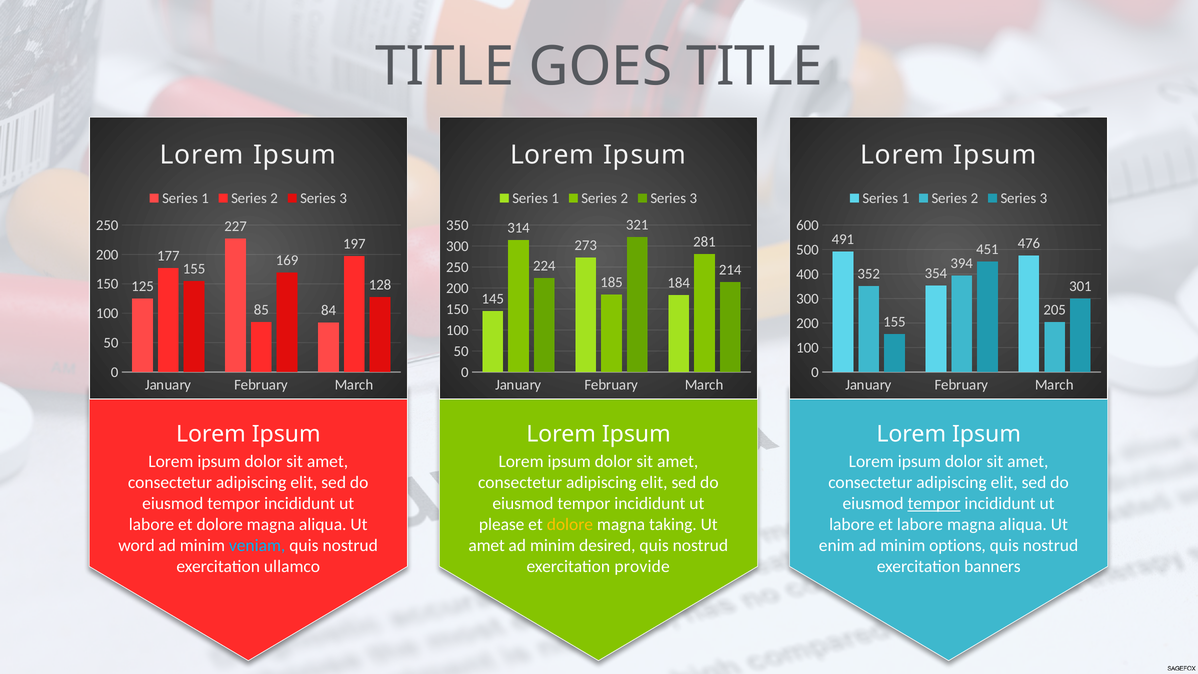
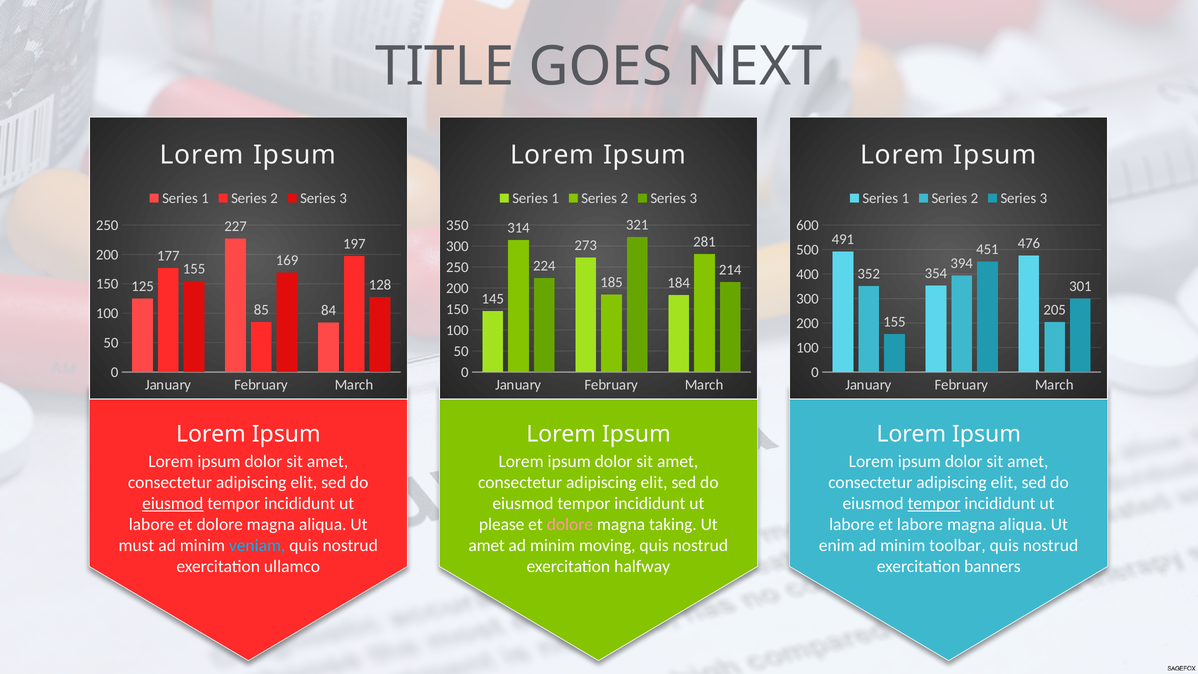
GOES TITLE: TITLE -> NEXT
eiusmod at (173, 503) underline: none -> present
dolore at (570, 524) colour: yellow -> pink
word: word -> must
desired: desired -> moving
options: options -> toolbar
provide: provide -> halfway
